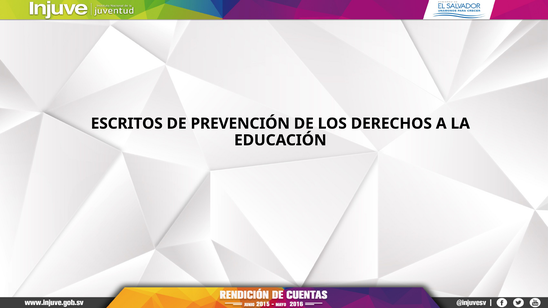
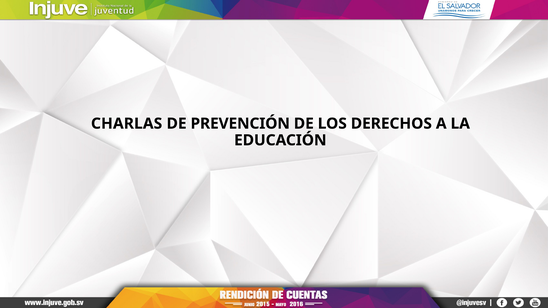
ESCRITOS: ESCRITOS -> CHARLAS
